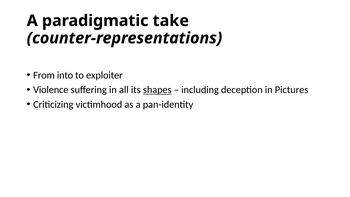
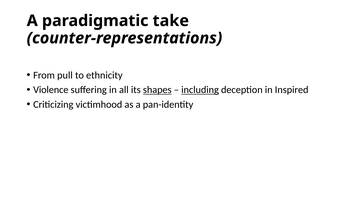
into: into -> pull
exploiter: exploiter -> ethnicity
including underline: none -> present
Pictures: Pictures -> Inspired
